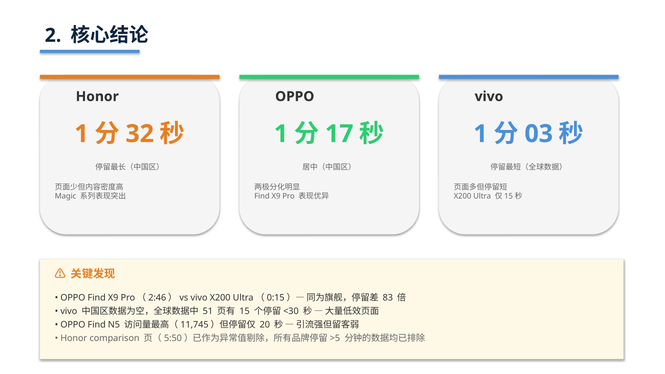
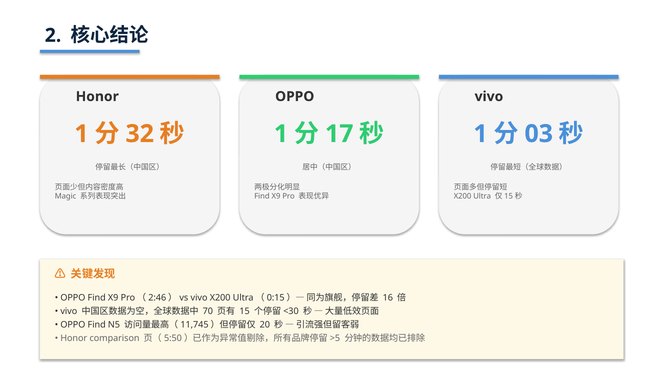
83: 83 -> 16
51: 51 -> 70
